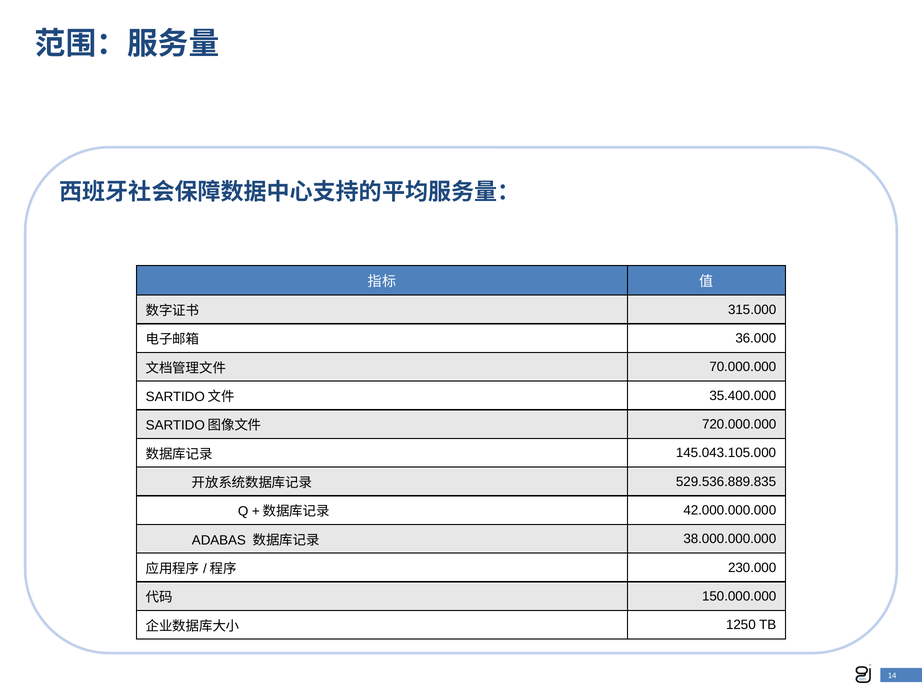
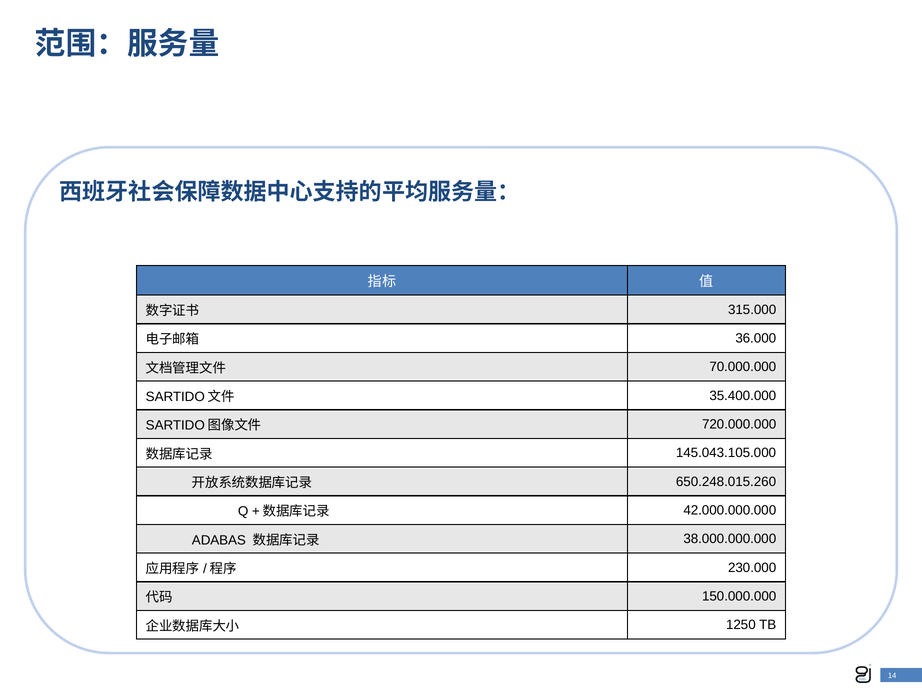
529.536.889.835: 529.536.889.835 -> 650.248.015.260
